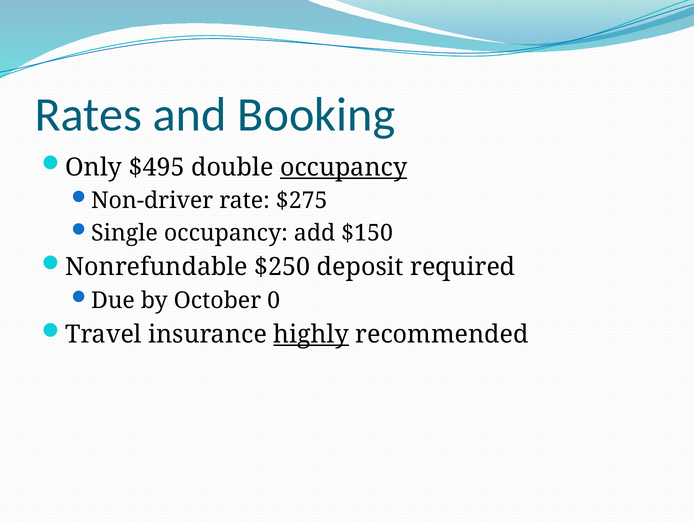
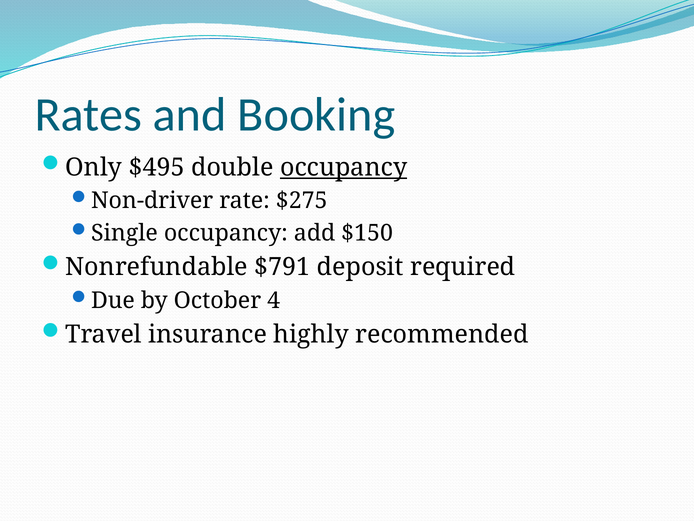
$250: $250 -> $791
0: 0 -> 4
highly underline: present -> none
